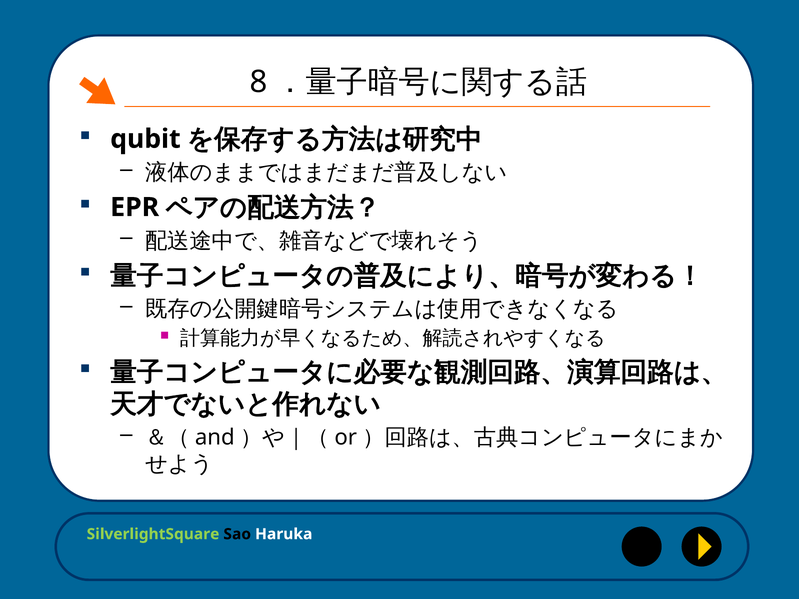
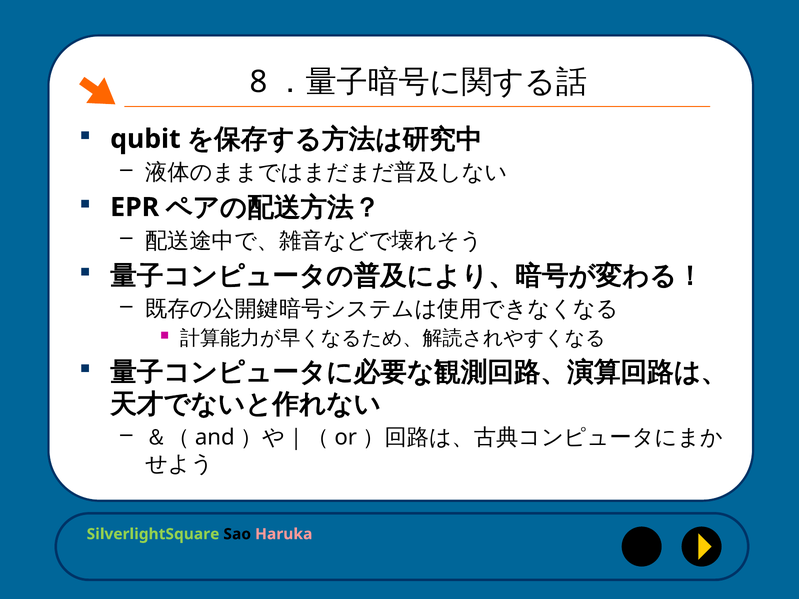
Haruka colour: white -> pink
